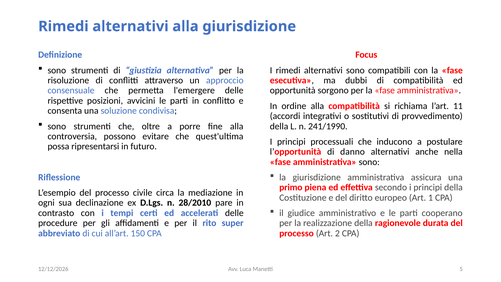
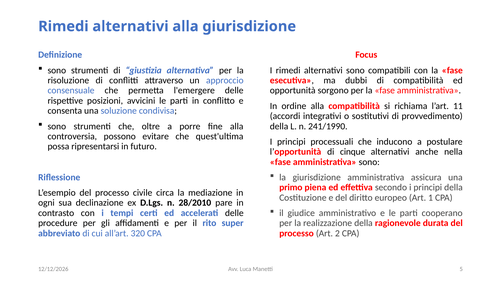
danno: danno -> cinque
150: 150 -> 320
